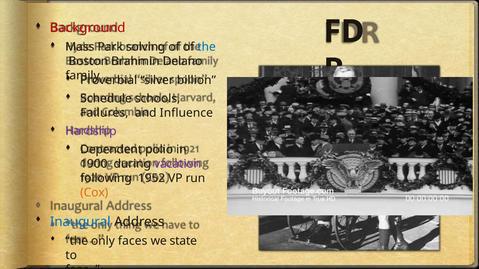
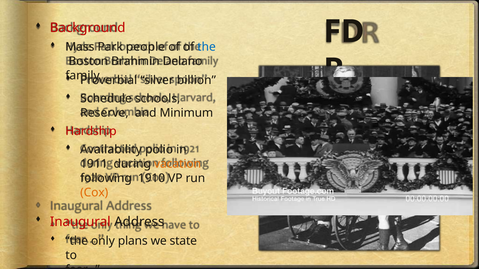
solving: solving -> people
Failures: Failures -> Reserve
Influence: Influence -> Minimum
Hardship colour: purple -> red
Dependent: Dependent -> Availability
1900: 1900 -> 1911
vacation colour: purple -> orange
1952: 1952 -> 1910
Inaugural colour: blue -> red
faces: faces -> plans
